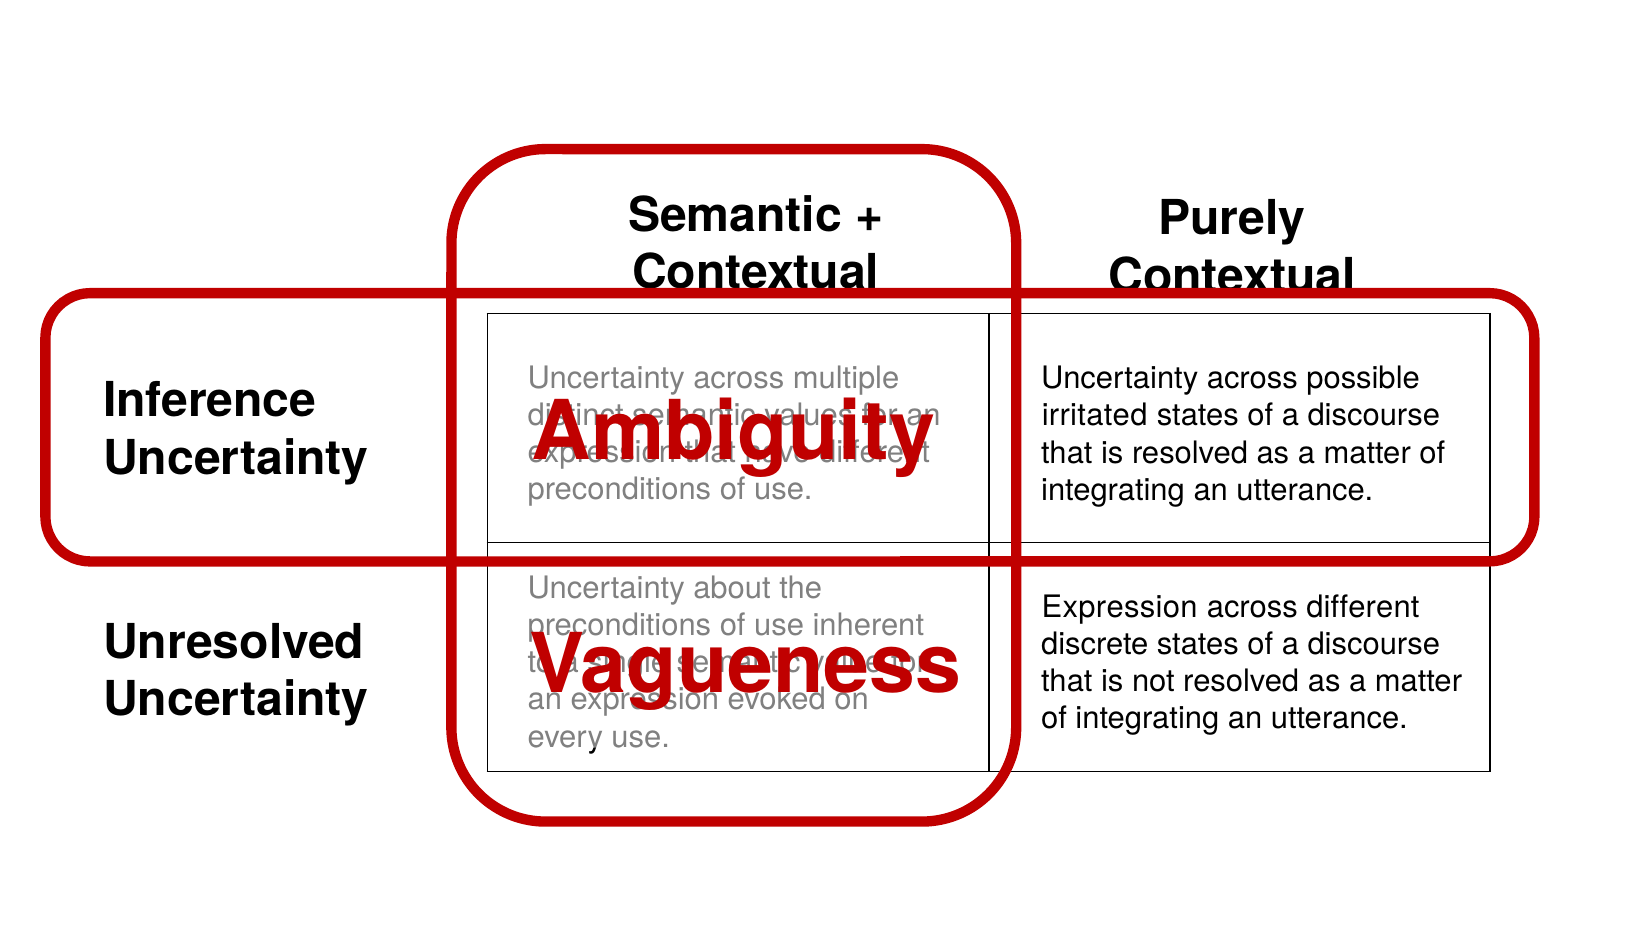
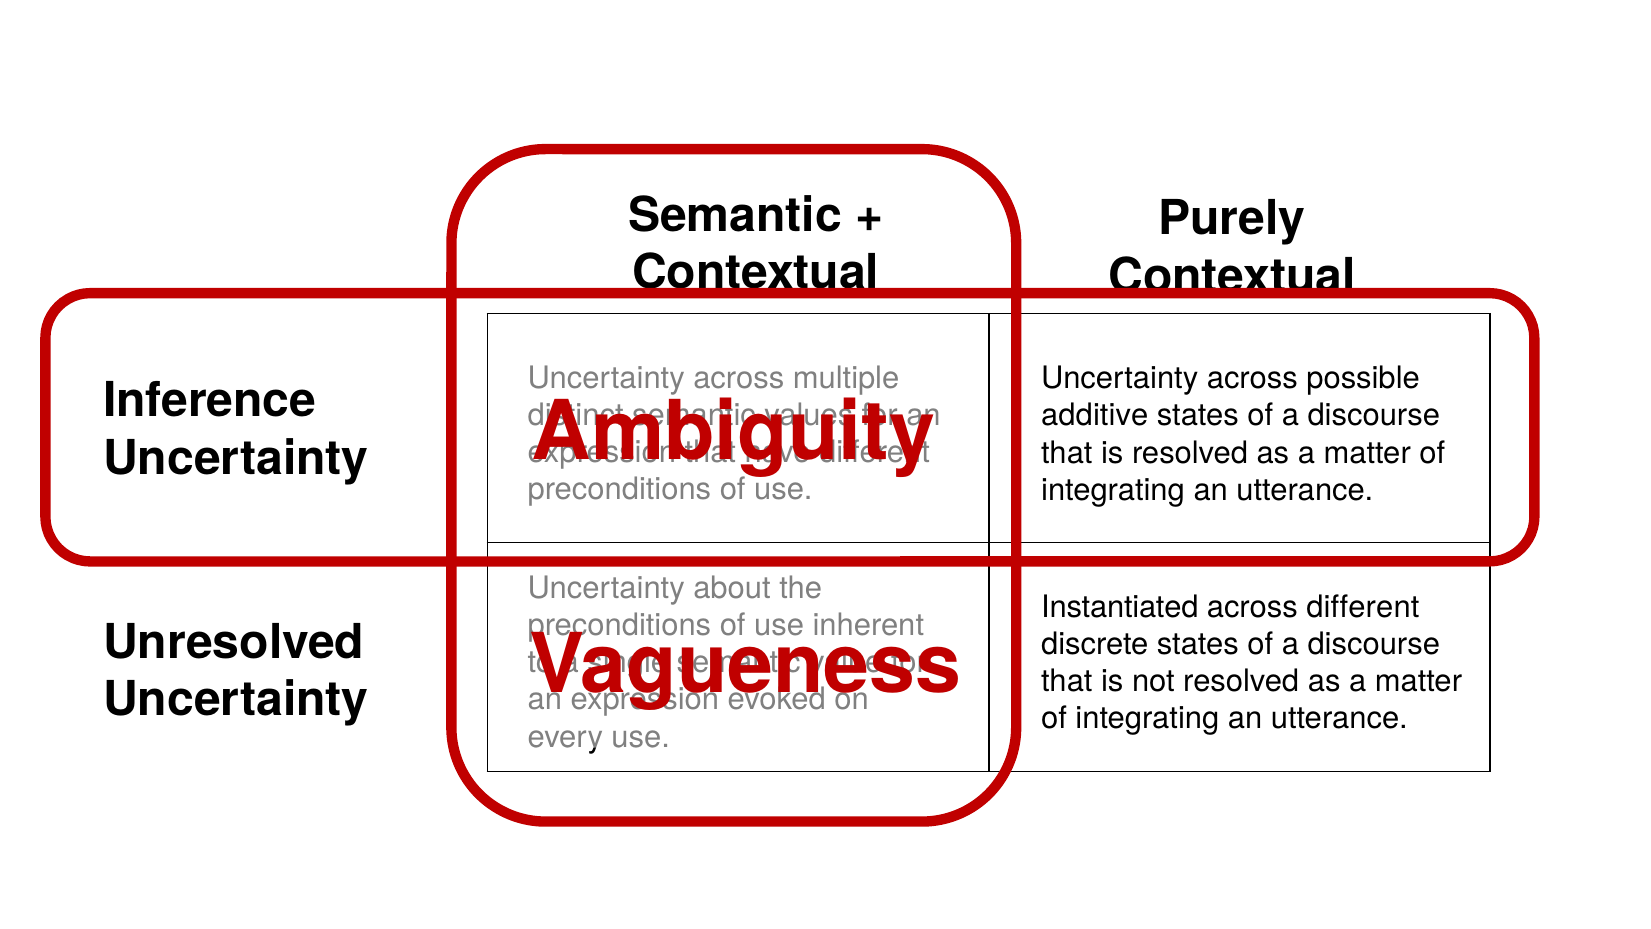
irritated: irritated -> additive
Expression at (1120, 607): Expression -> Instantiated
